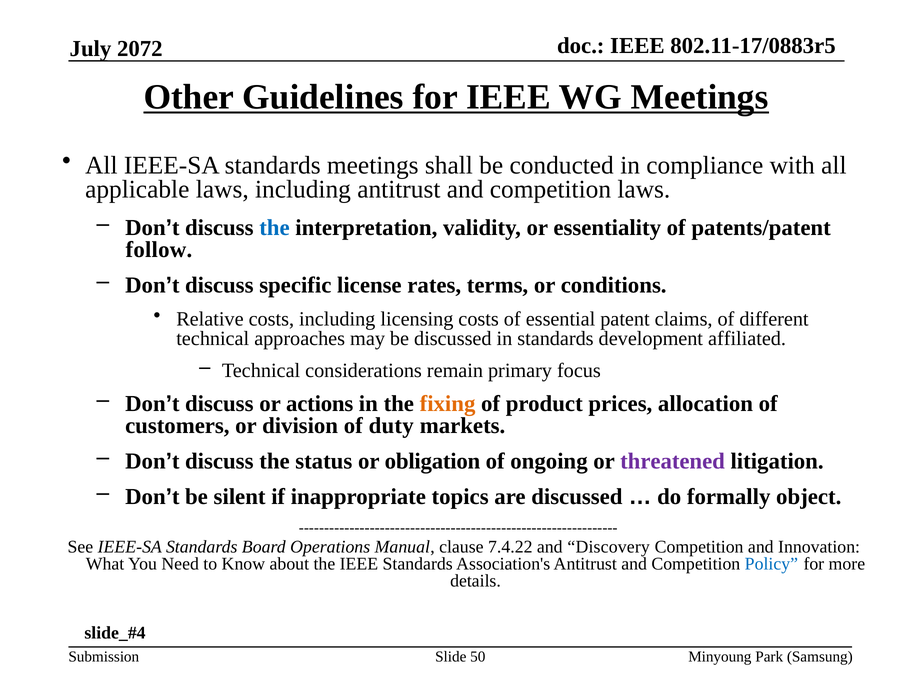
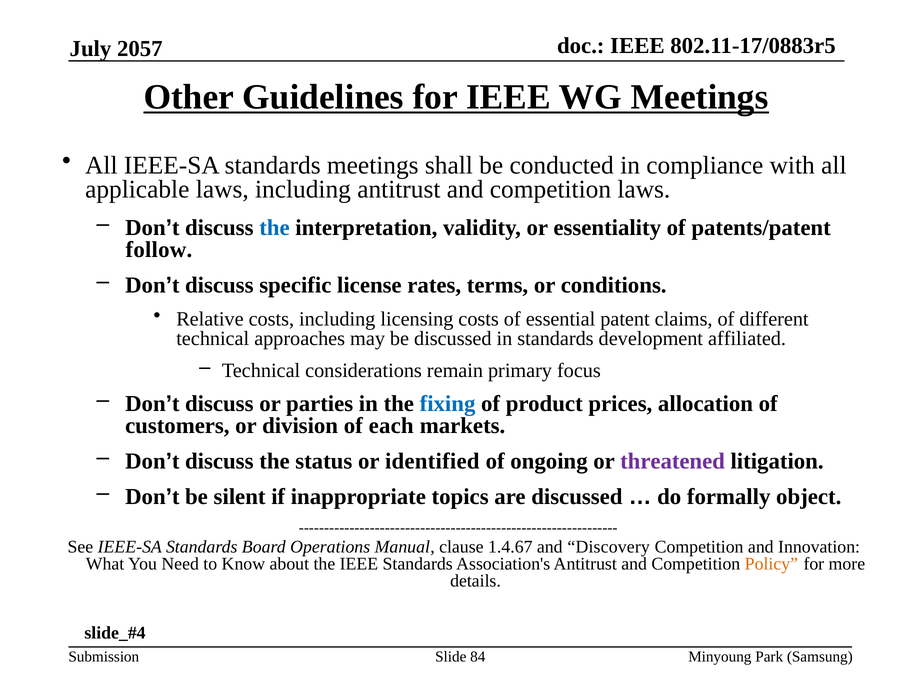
2072: 2072 -> 2057
actions: actions -> parties
fixing colour: orange -> blue
duty: duty -> each
obligation: obligation -> identified
7.4.22: 7.4.22 -> 1.4.67
Policy colour: blue -> orange
50: 50 -> 84
